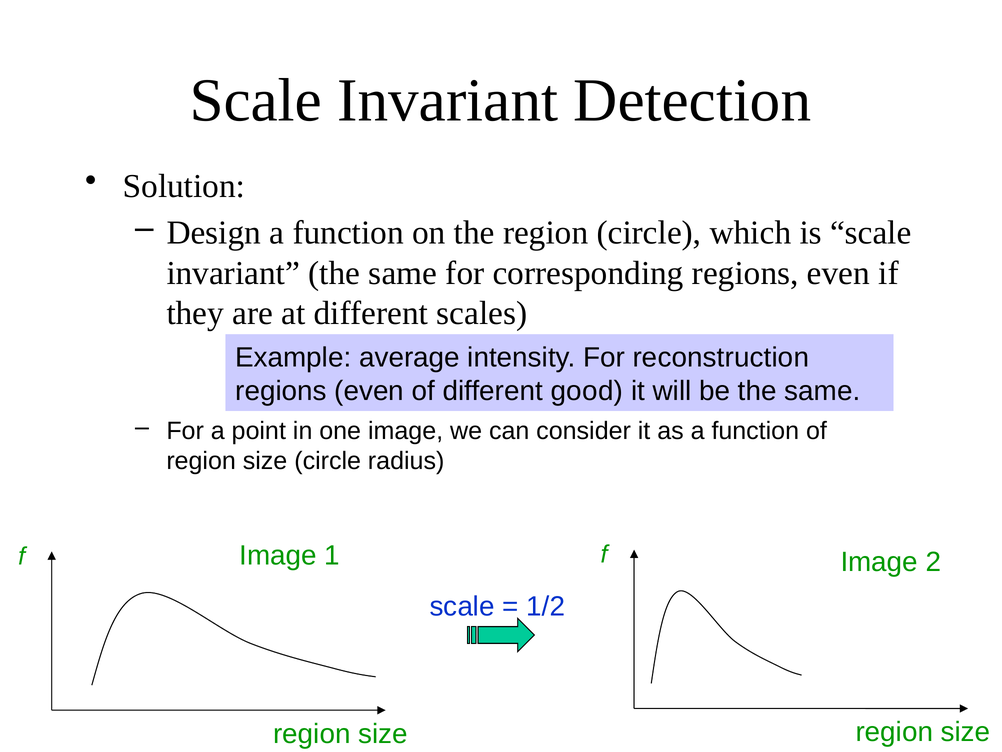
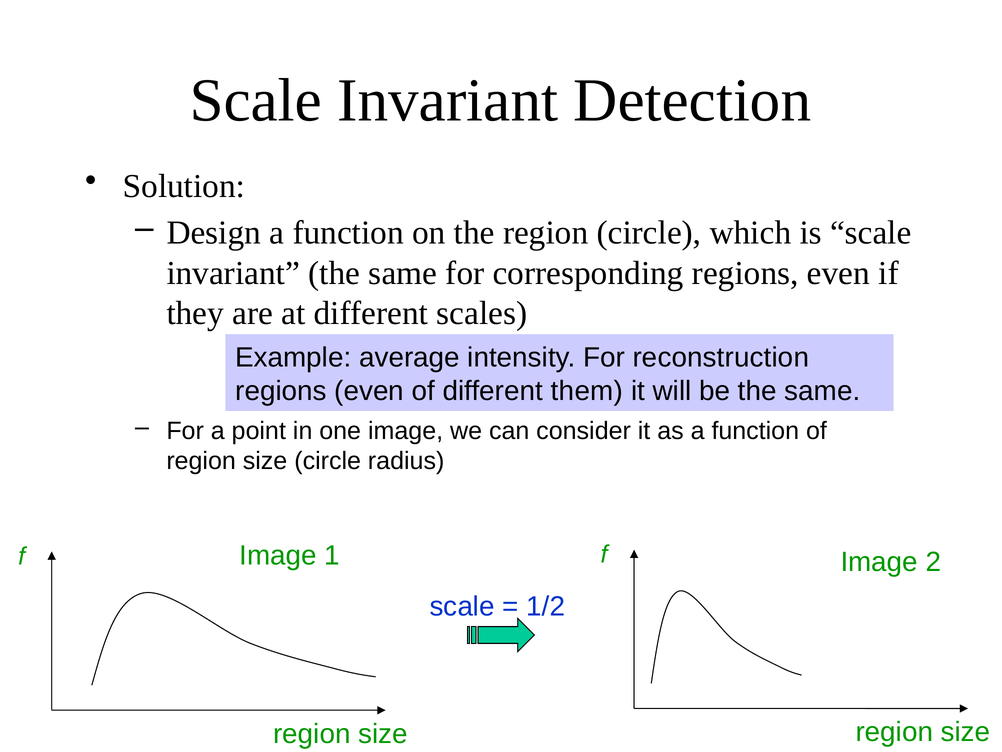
good: good -> them
